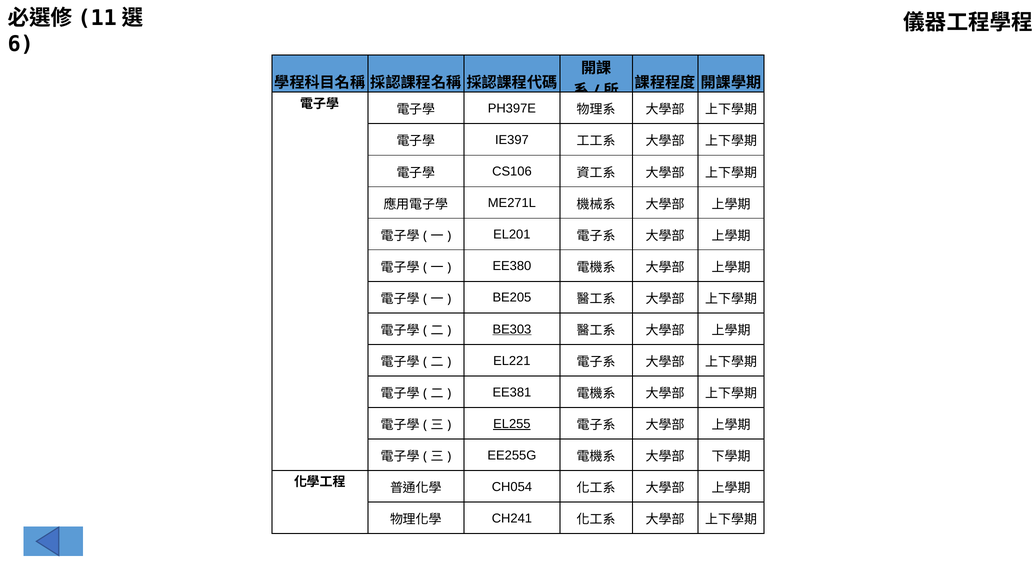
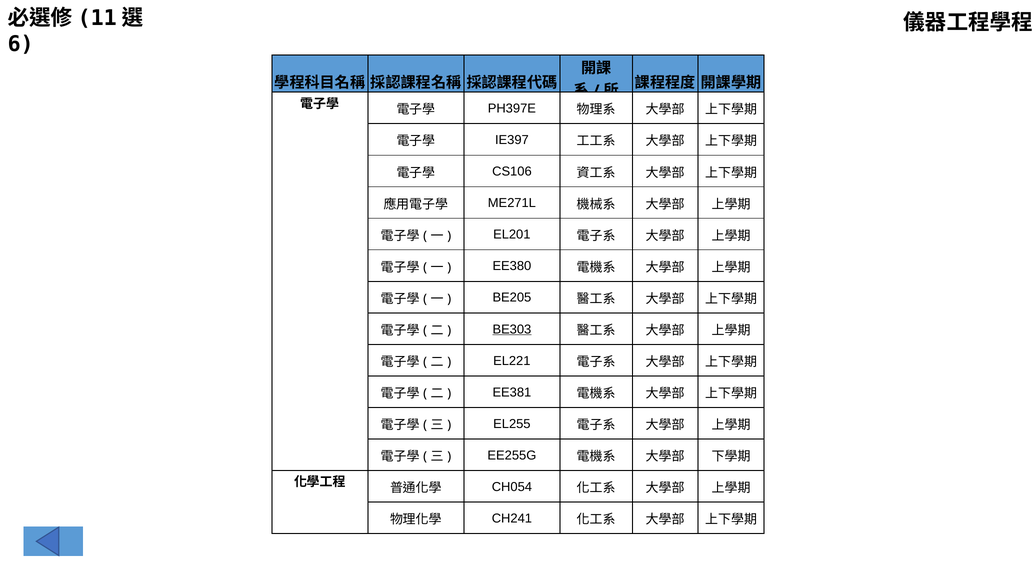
EL255 underline: present -> none
